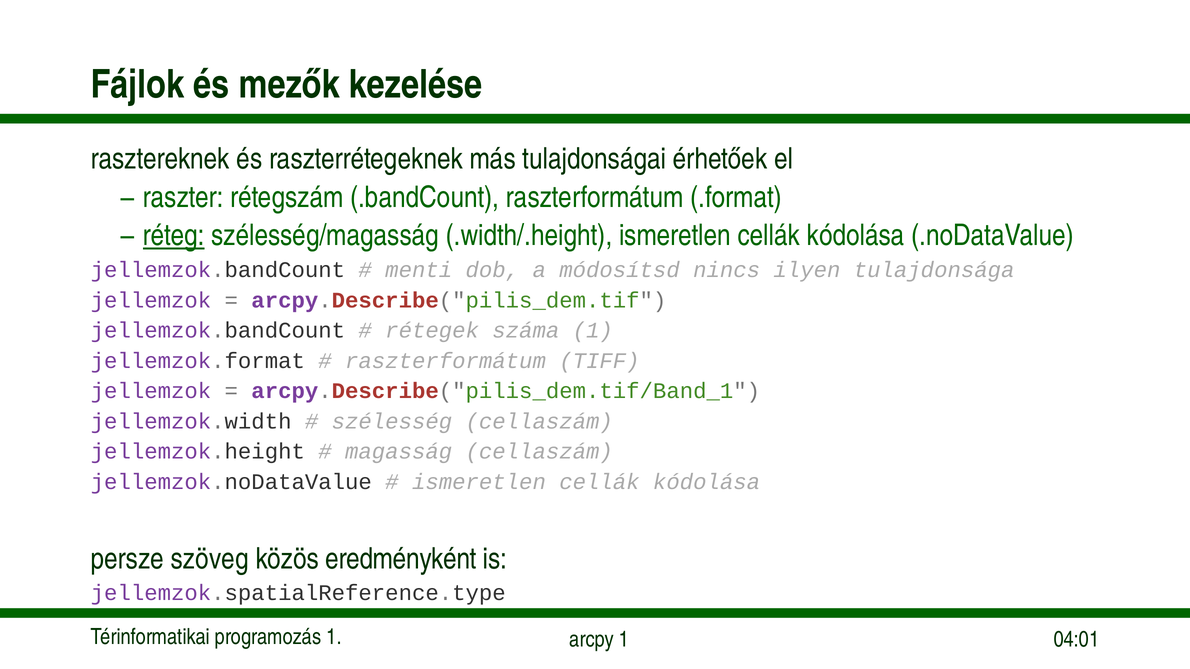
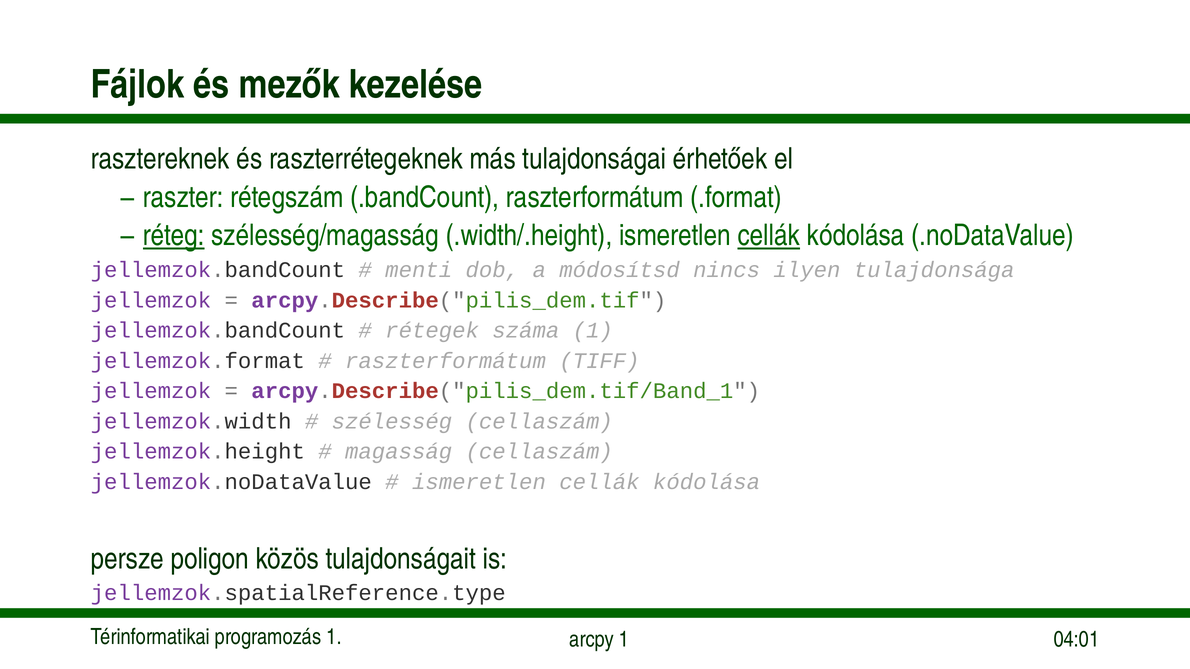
cellák at (769, 236) underline: none -> present
szöveg: szöveg -> poligon
eredményként: eredményként -> tulajdonságait
